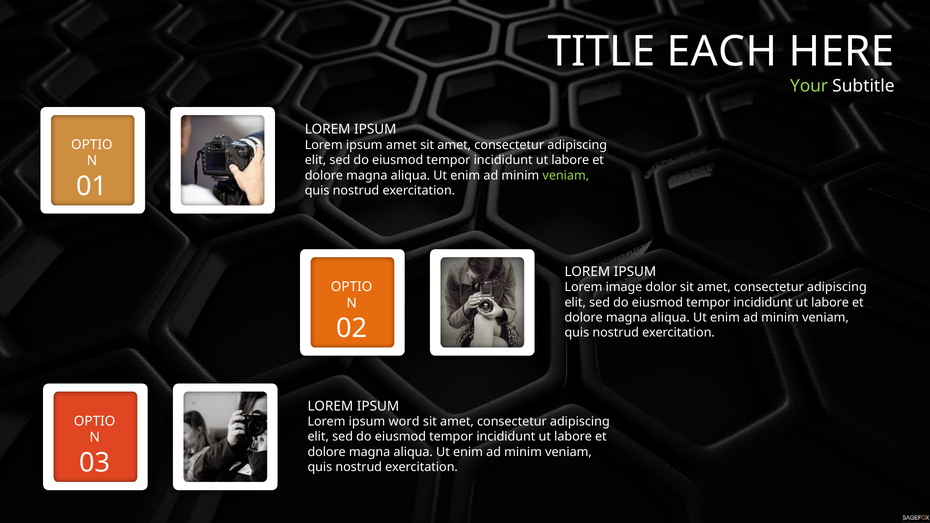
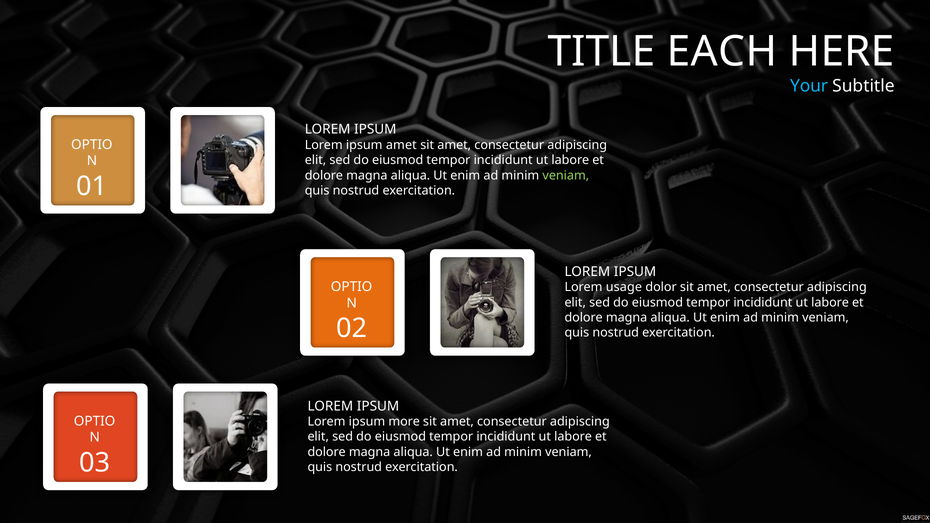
Your colour: light green -> light blue
image: image -> usage
word: word -> more
